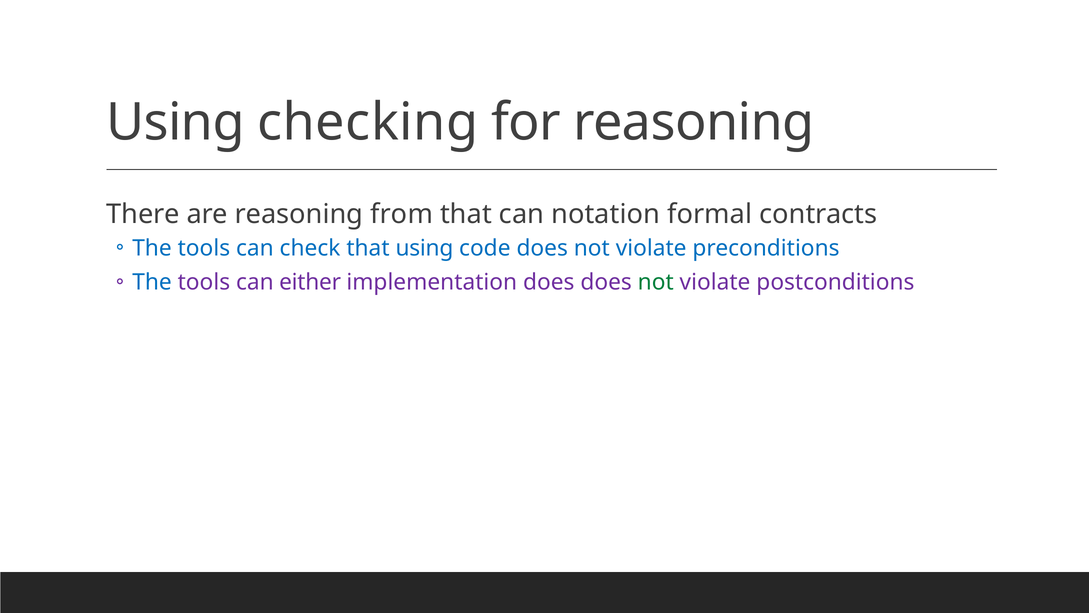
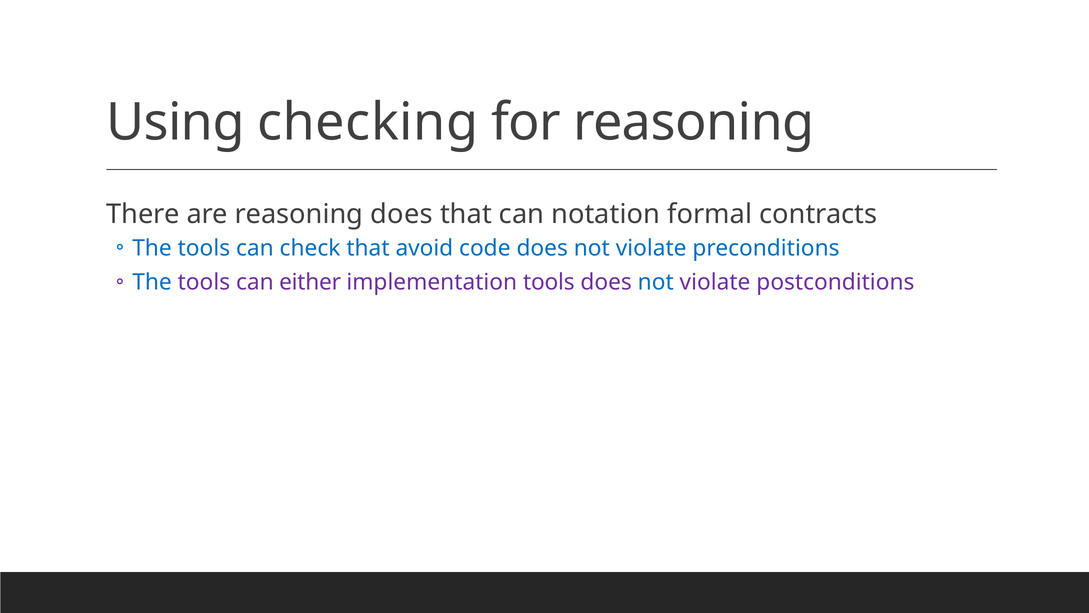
reasoning from: from -> does
that using: using -> avoid
implementation does: does -> tools
not at (656, 282) colour: green -> blue
